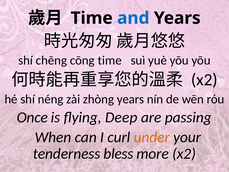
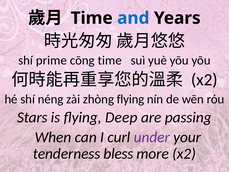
chēng: chēng -> prime
zhòng years: years -> flying
Once: Once -> Stars
under colour: orange -> purple
